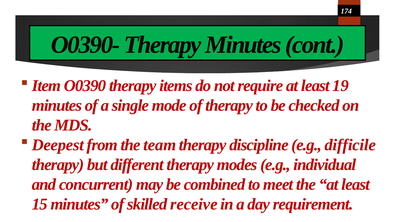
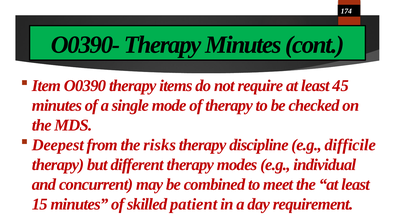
19: 19 -> 45
team: team -> risks
receive: receive -> patient
